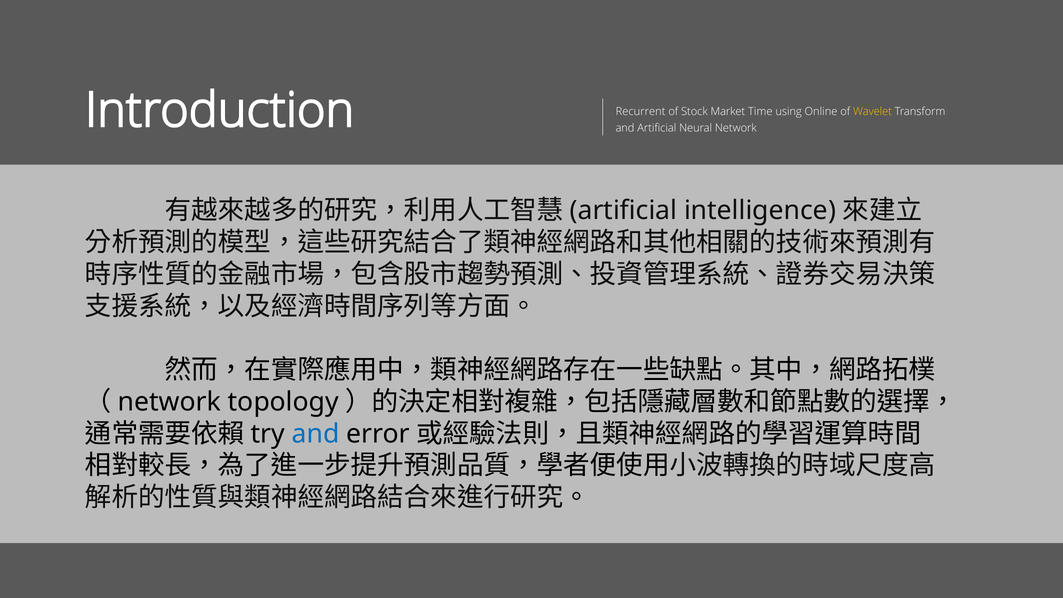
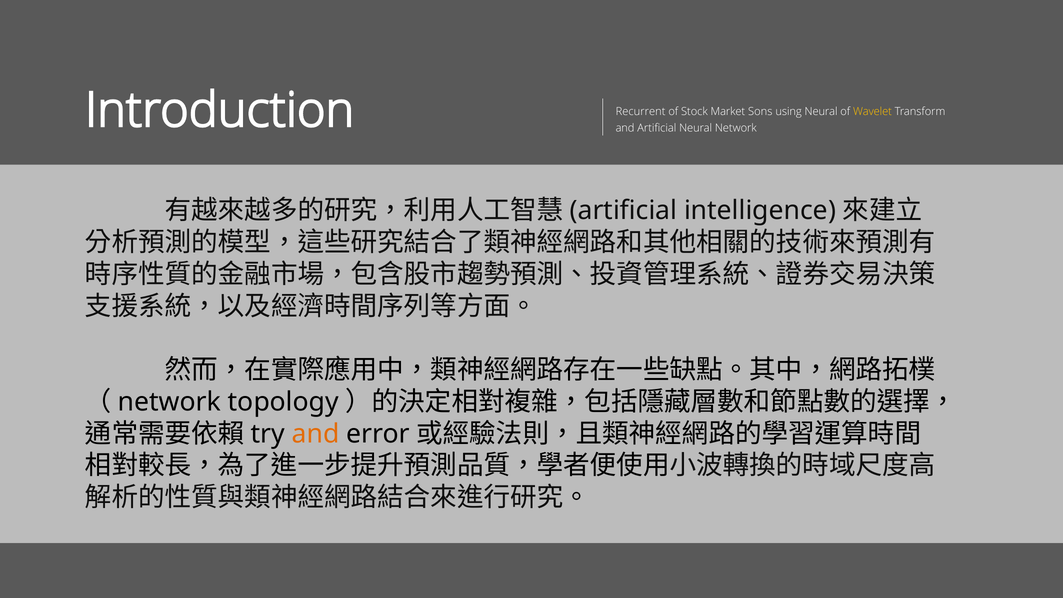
Time: Time -> Sons
using Online: Online -> Neural
and at (316, 434) colour: blue -> orange
